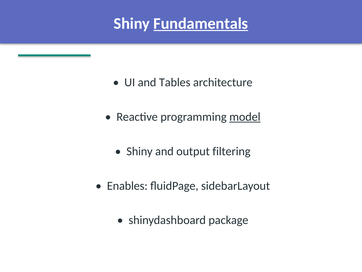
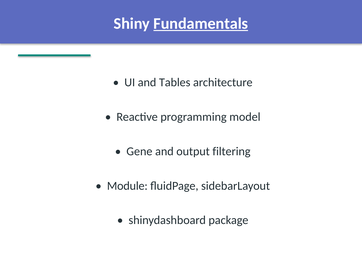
model underline: present -> none
Shiny at (139, 151): Shiny -> Gene
Enables: Enables -> Module
